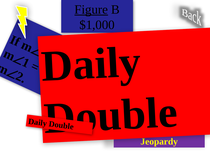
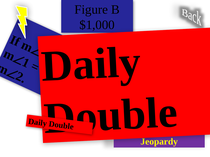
Figure underline: present -> none
